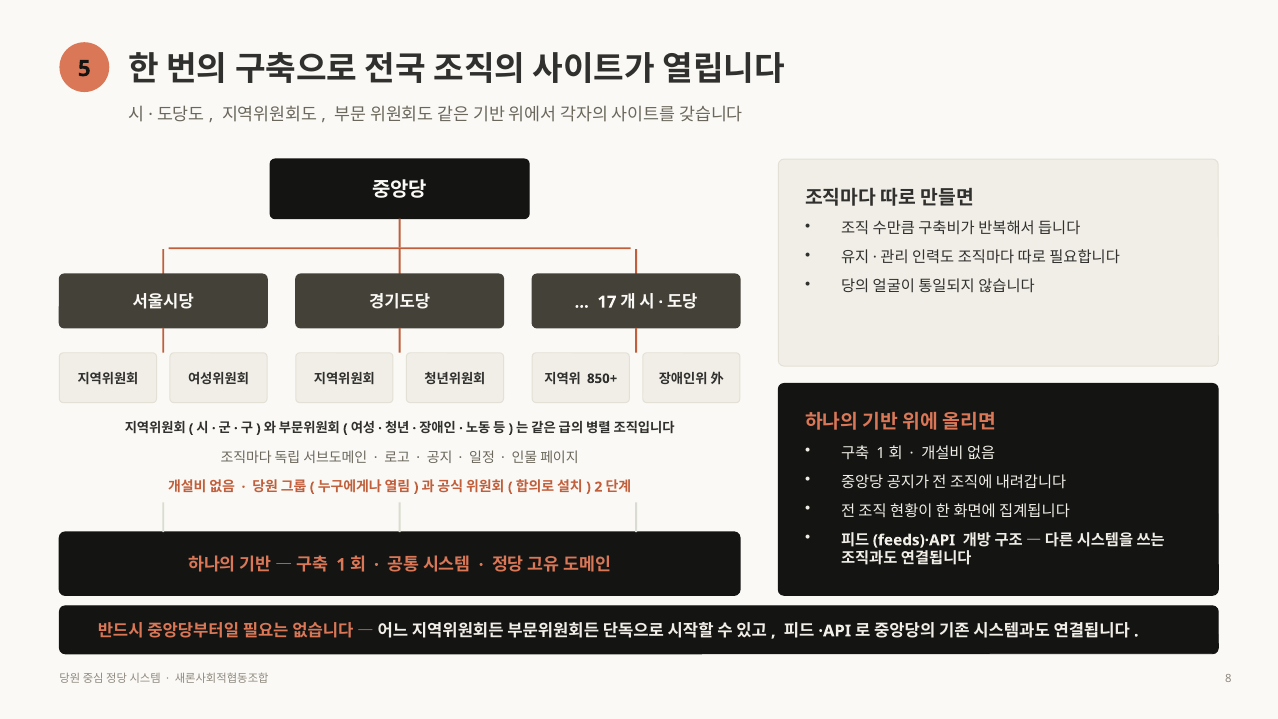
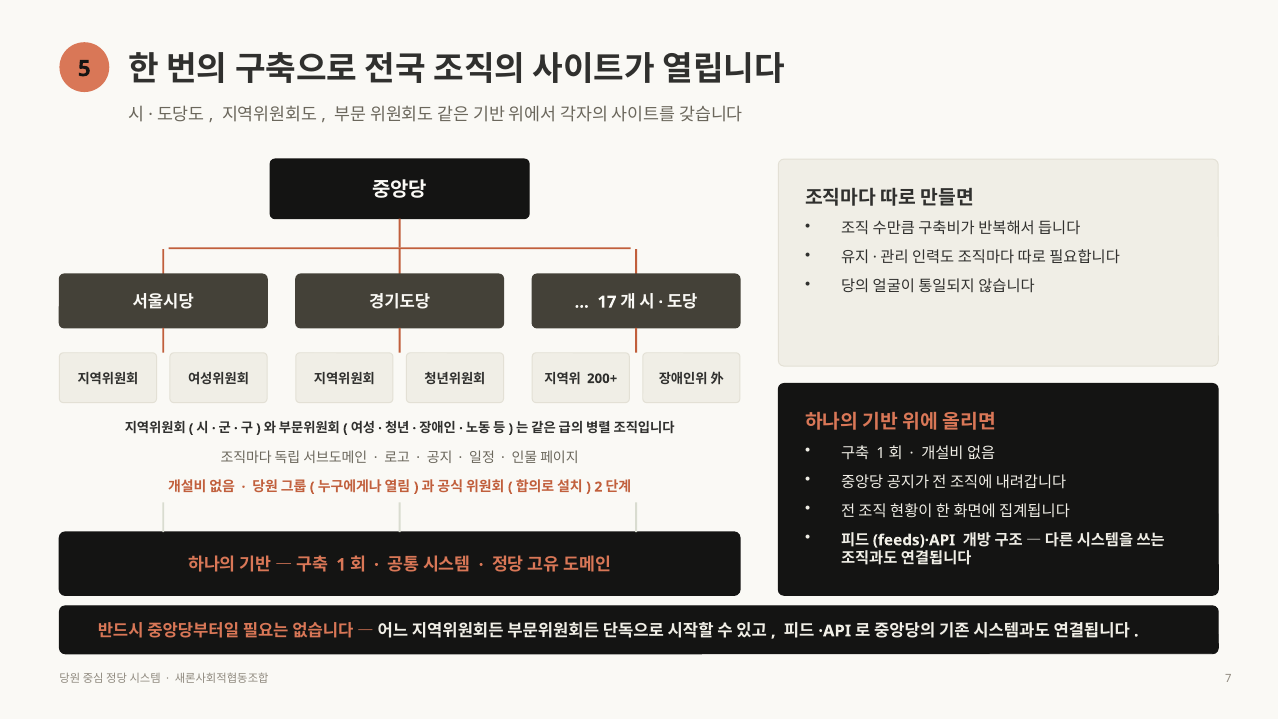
850+: 850+ -> 200+
8: 8 -> 7
